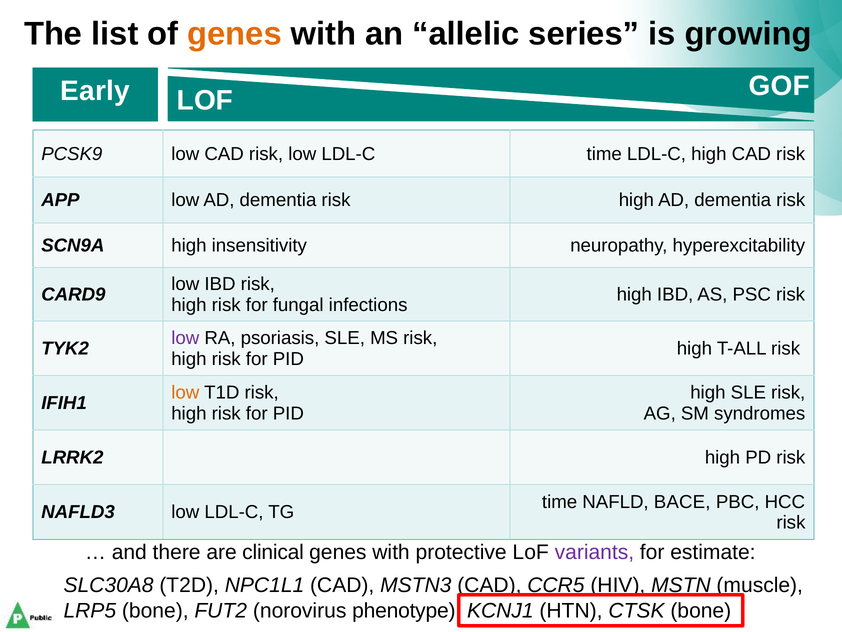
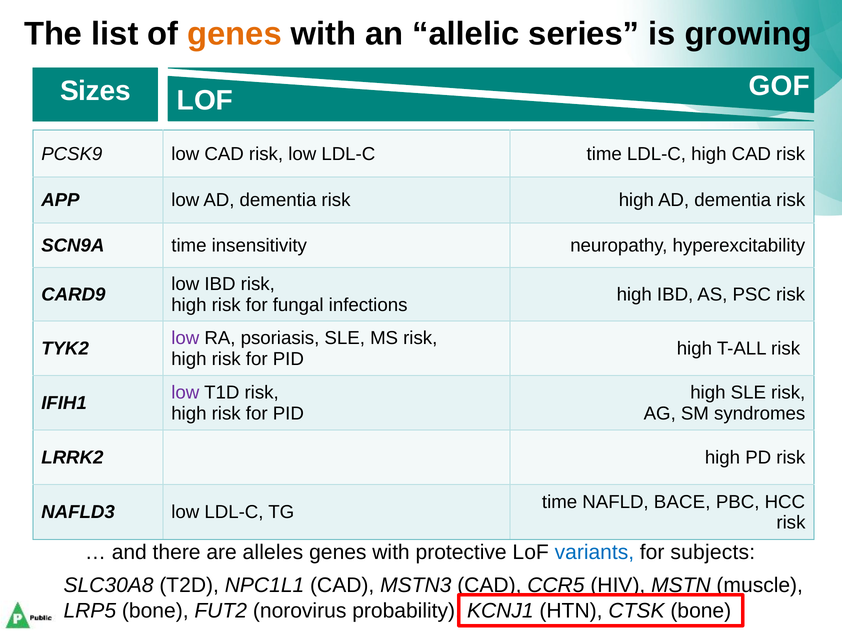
Early: Early -> Sizes
SCN9A high: high -> time
low at (185, 392) colour: orange -> purple
clinical: clinical -> alleles
variants colour: purple -> blue
estimate: estimate -> subjects
phenotype: phenotype -> probability
